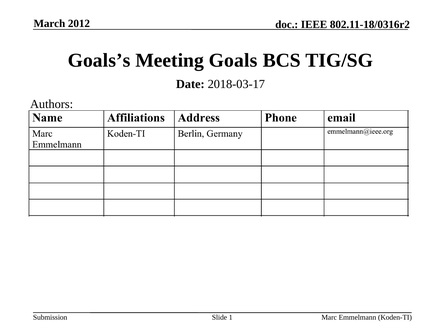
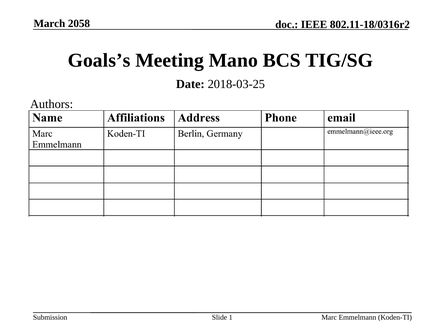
2012: 2012 -> 2058
Goals: Goals -> Mano
2018-03-17: 2018-03-17 -> 2018-03-25
